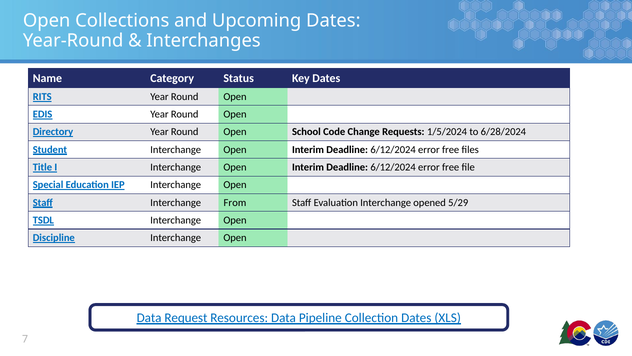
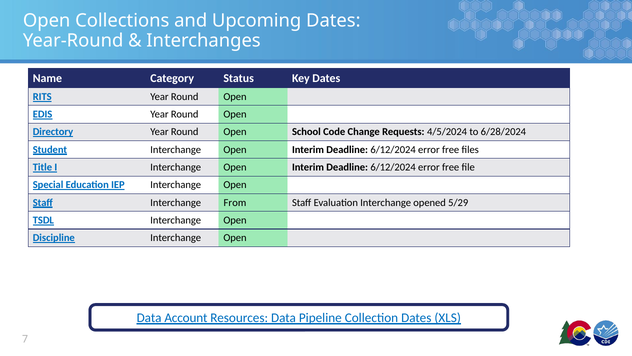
1/5/2024: 1/5/2024 -> 4/5/2024
Request: Request -> Account
